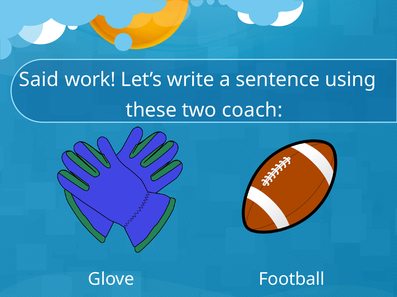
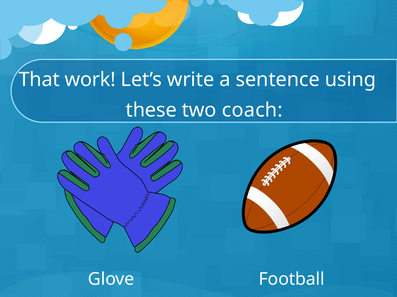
Said: Said -> That
